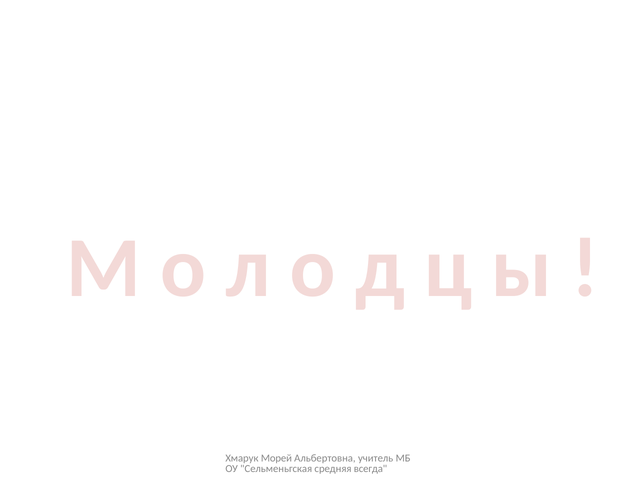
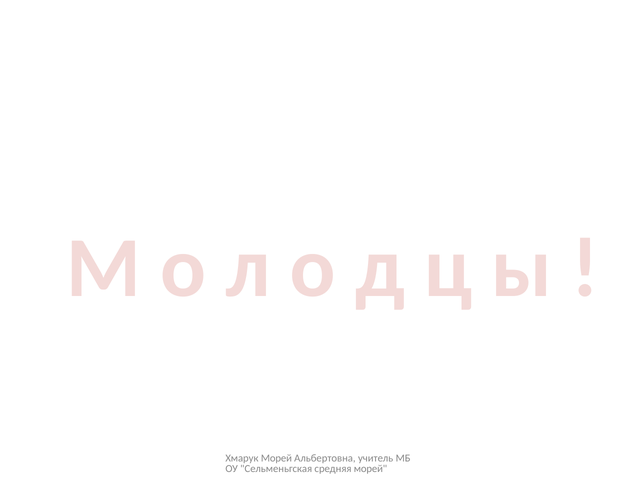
средняя всегда: всегда -> морей
